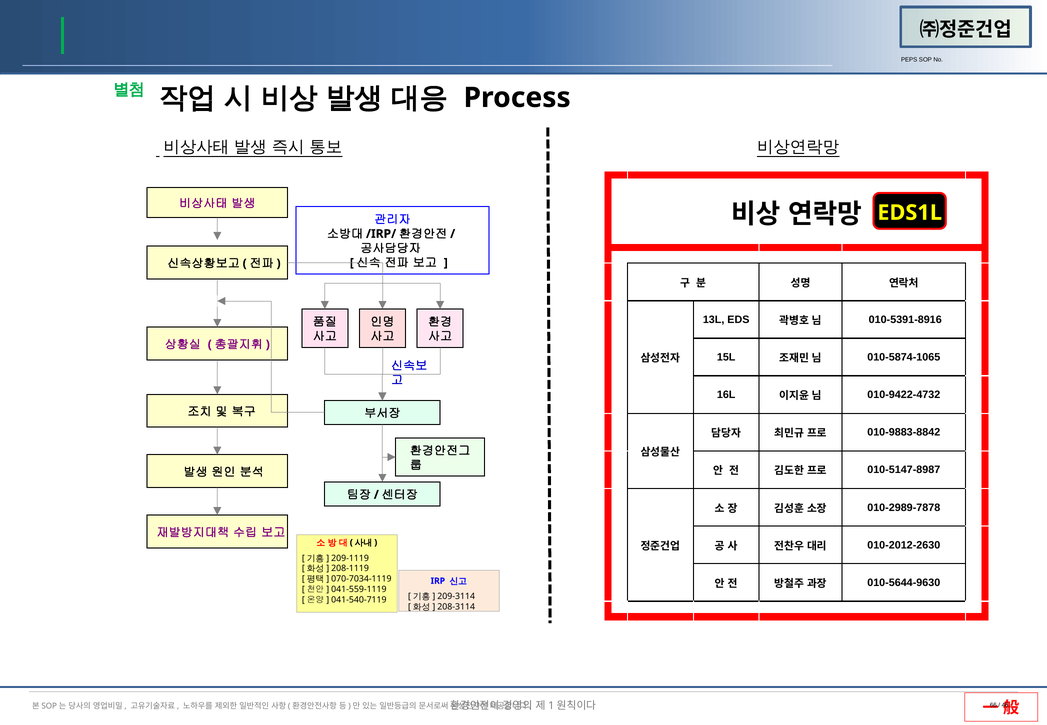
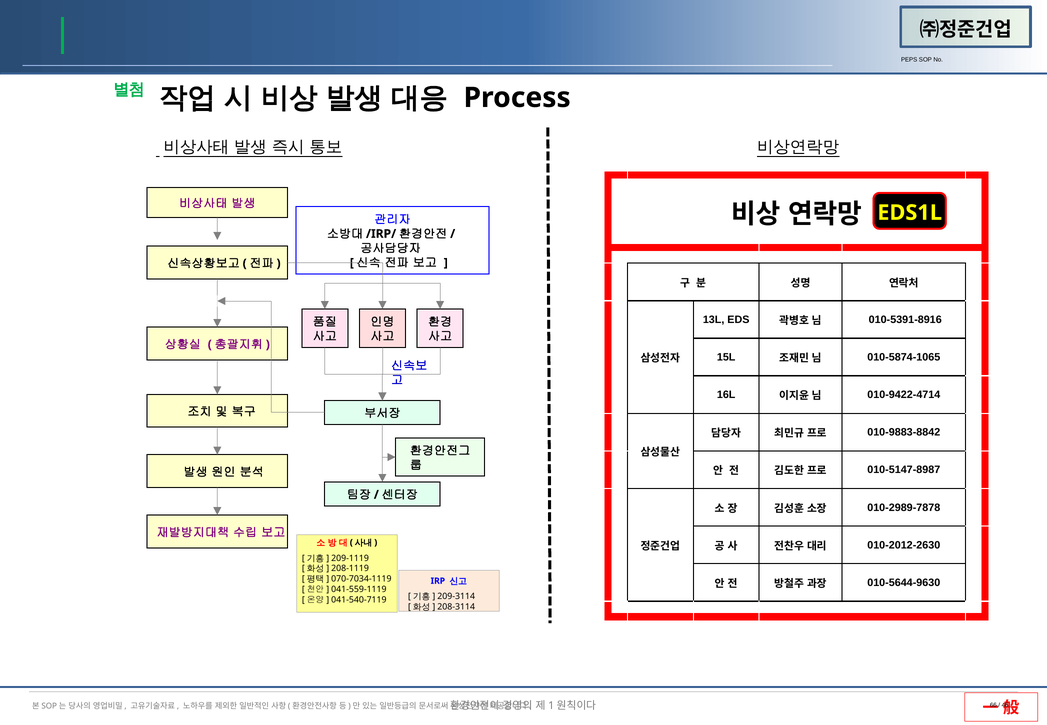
010-9422-4732: 010-9422-4732 -> 010-9422-4714
